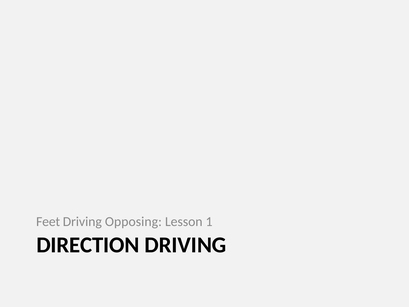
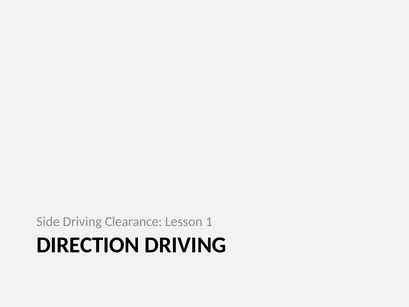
Feet: Feet -> Side
Opposing: Opposing -> Clearance
